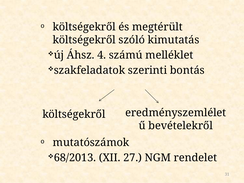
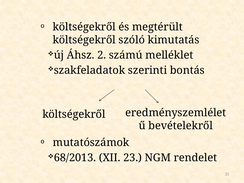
4: 4 -> 2
27: 27 -> 23
